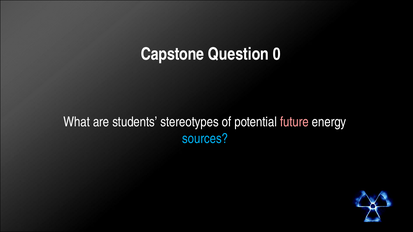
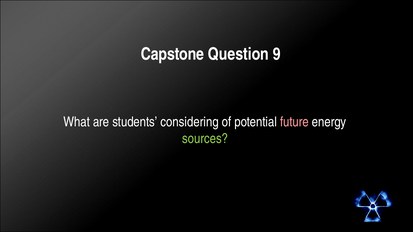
0: 0 -> 9
stereotypes: stereotypes -> considering
sources colour: light blue -> light green
